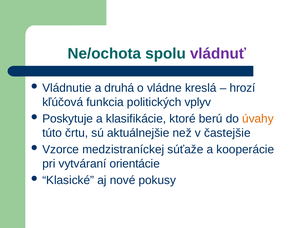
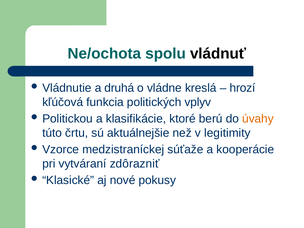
vládnuť colour: purple -> black
Poskytuje: Poskytuje -> Politickou
častejšie: častejšie -> legitimity
orientácie: orientácie -> zdôrazniť
